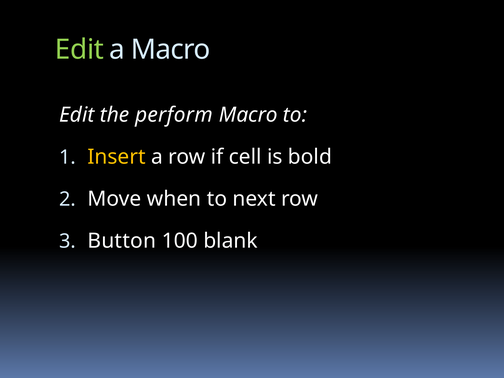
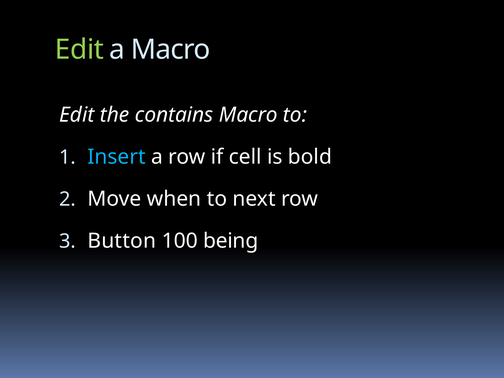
perform: perform -> contains
Insert colour: yellow -> light blue
blank: blank -> being
